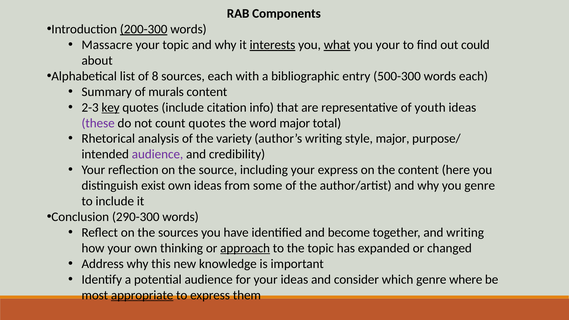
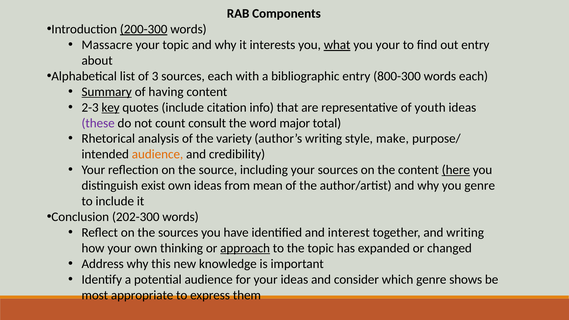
interests underline: present -> none
out could: could -> entry
8: 8 -> 3
500-300: 500-300 -> 800-300
Summary underline: none -> present
murals: murals -> having
count quotes: quotes -> consult
style major: major -> make
audience at (158, 154) colour: purple -> orange
your express: express -> sources
here underline: none -> present
some: some -> mean
290-300: 290-300 -> 202-300
become: become -> interest
where: where -> shows
appropriate underline: present -> none
